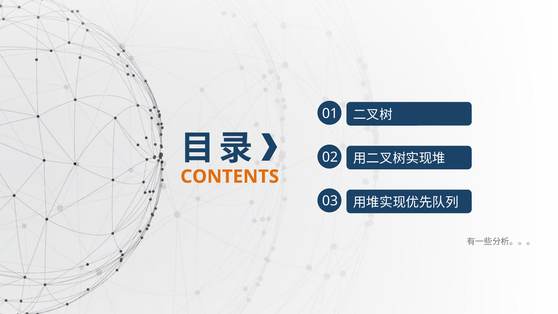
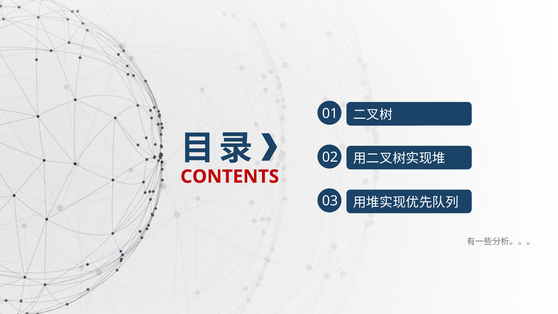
CONTENTS colour: orange -> red
